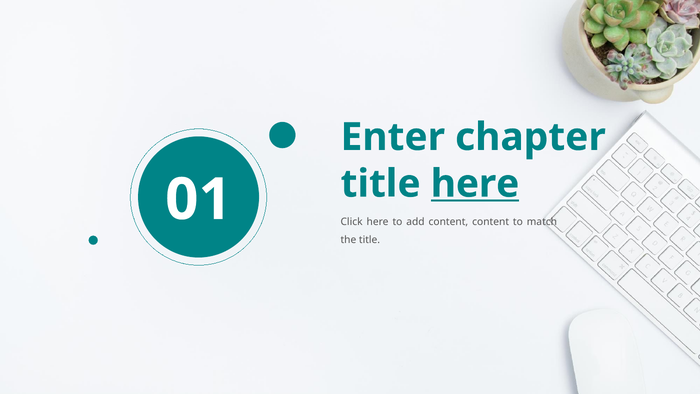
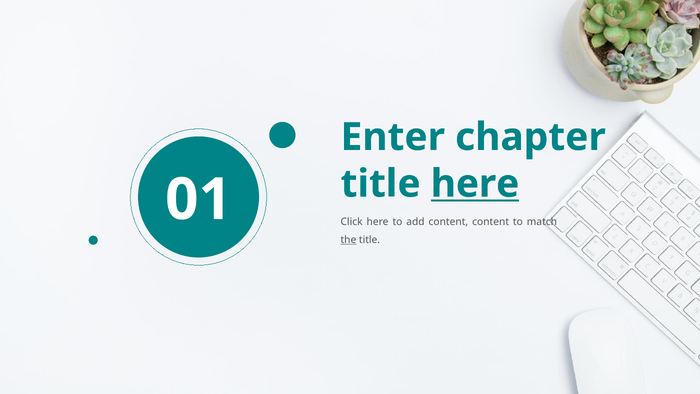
the underline: none -> present
